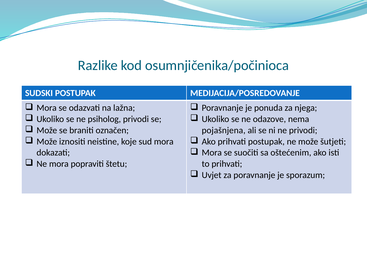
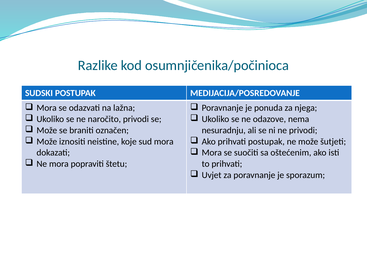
psiholog: psiholog -> naročito
pojašnjena: pojašnjena -> nesuradnju
